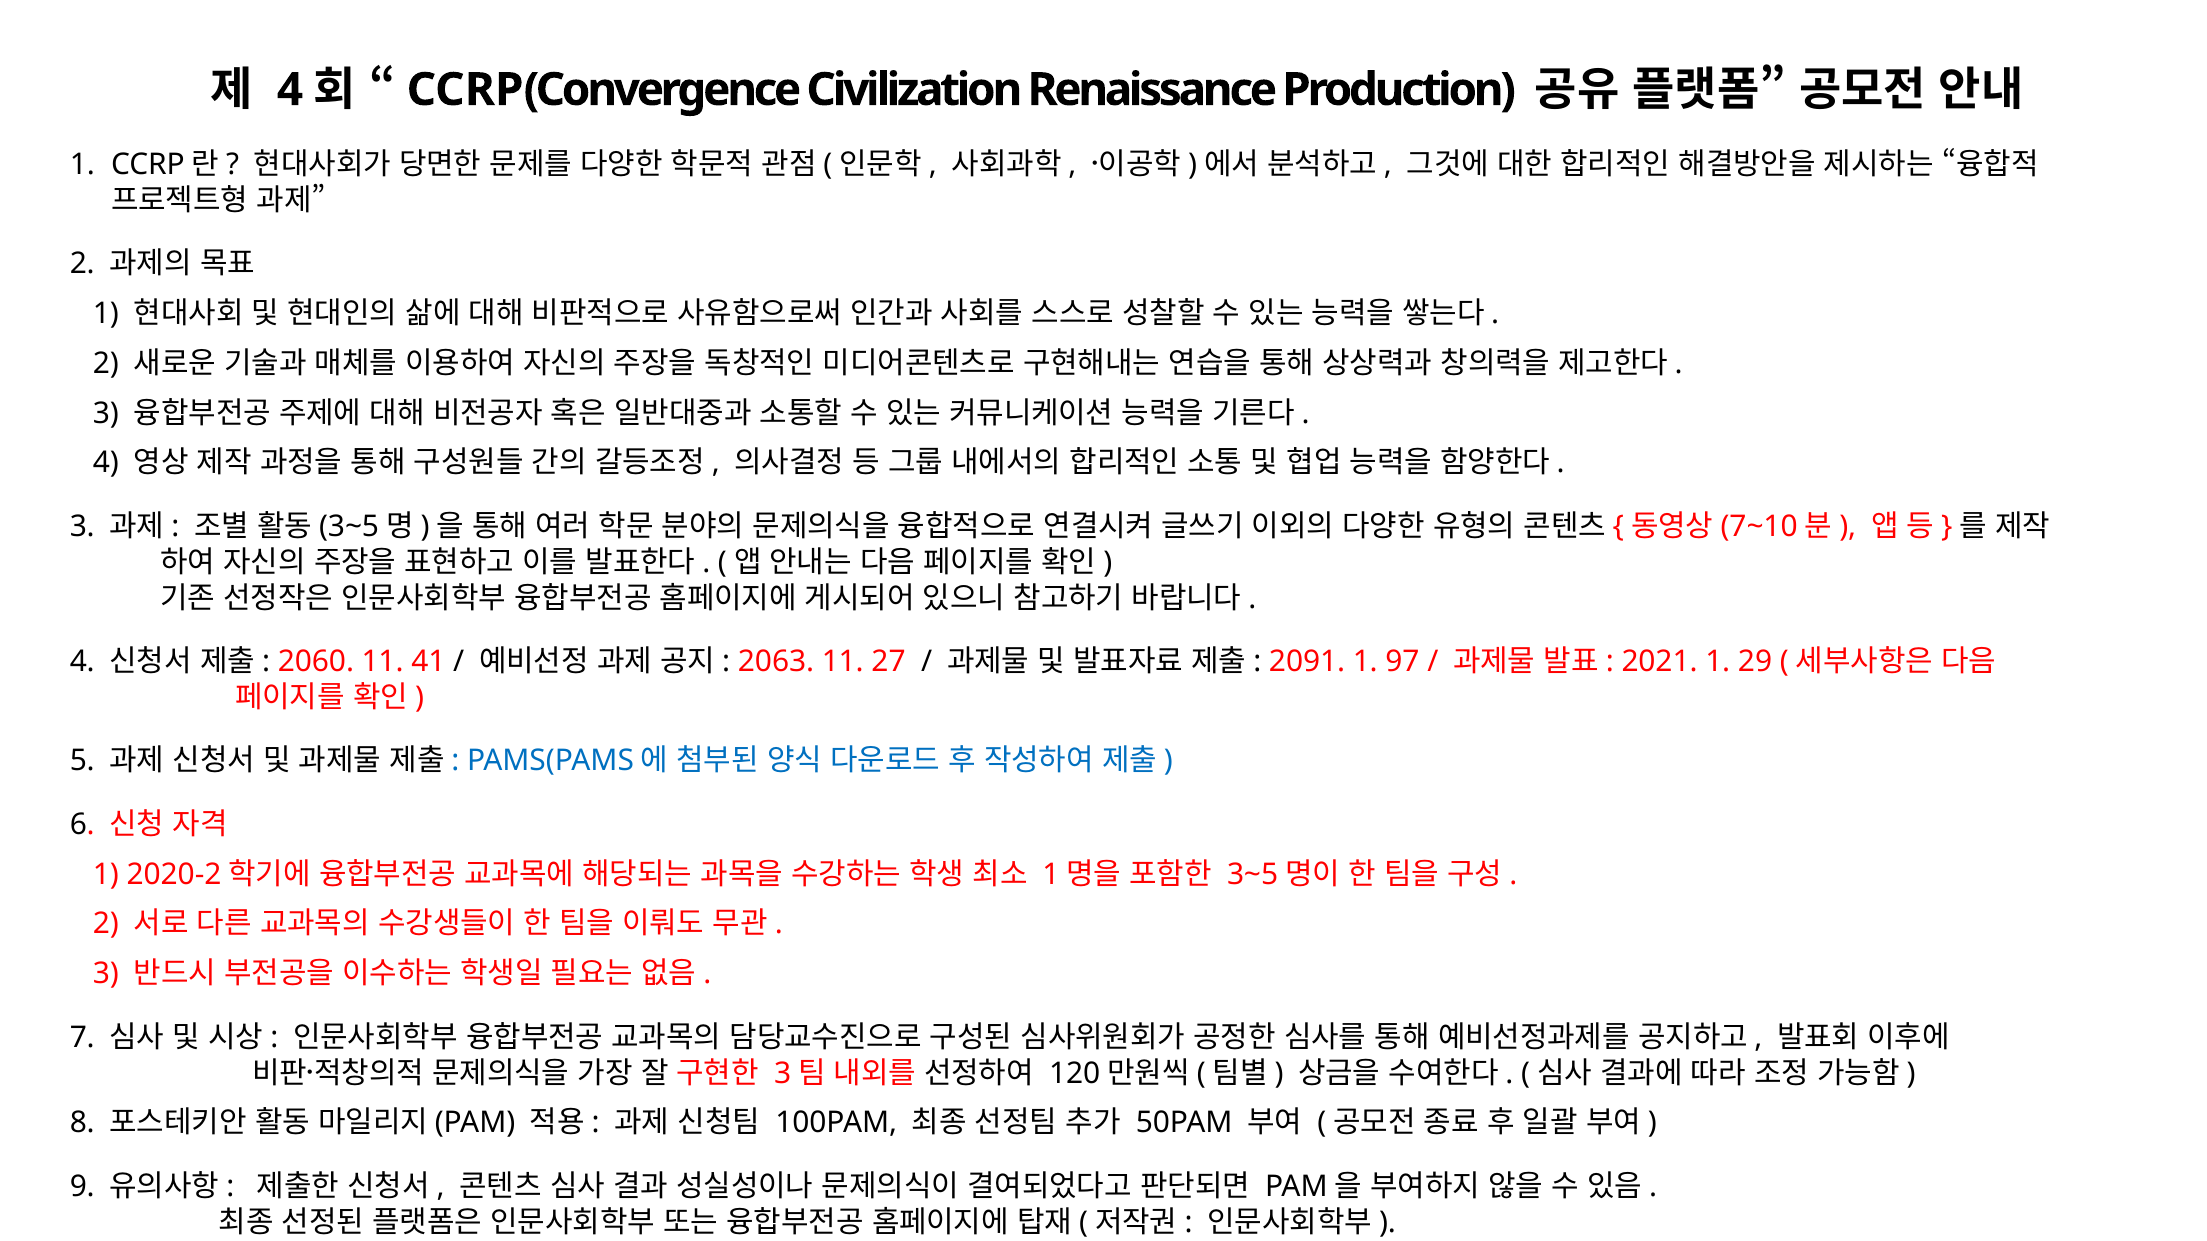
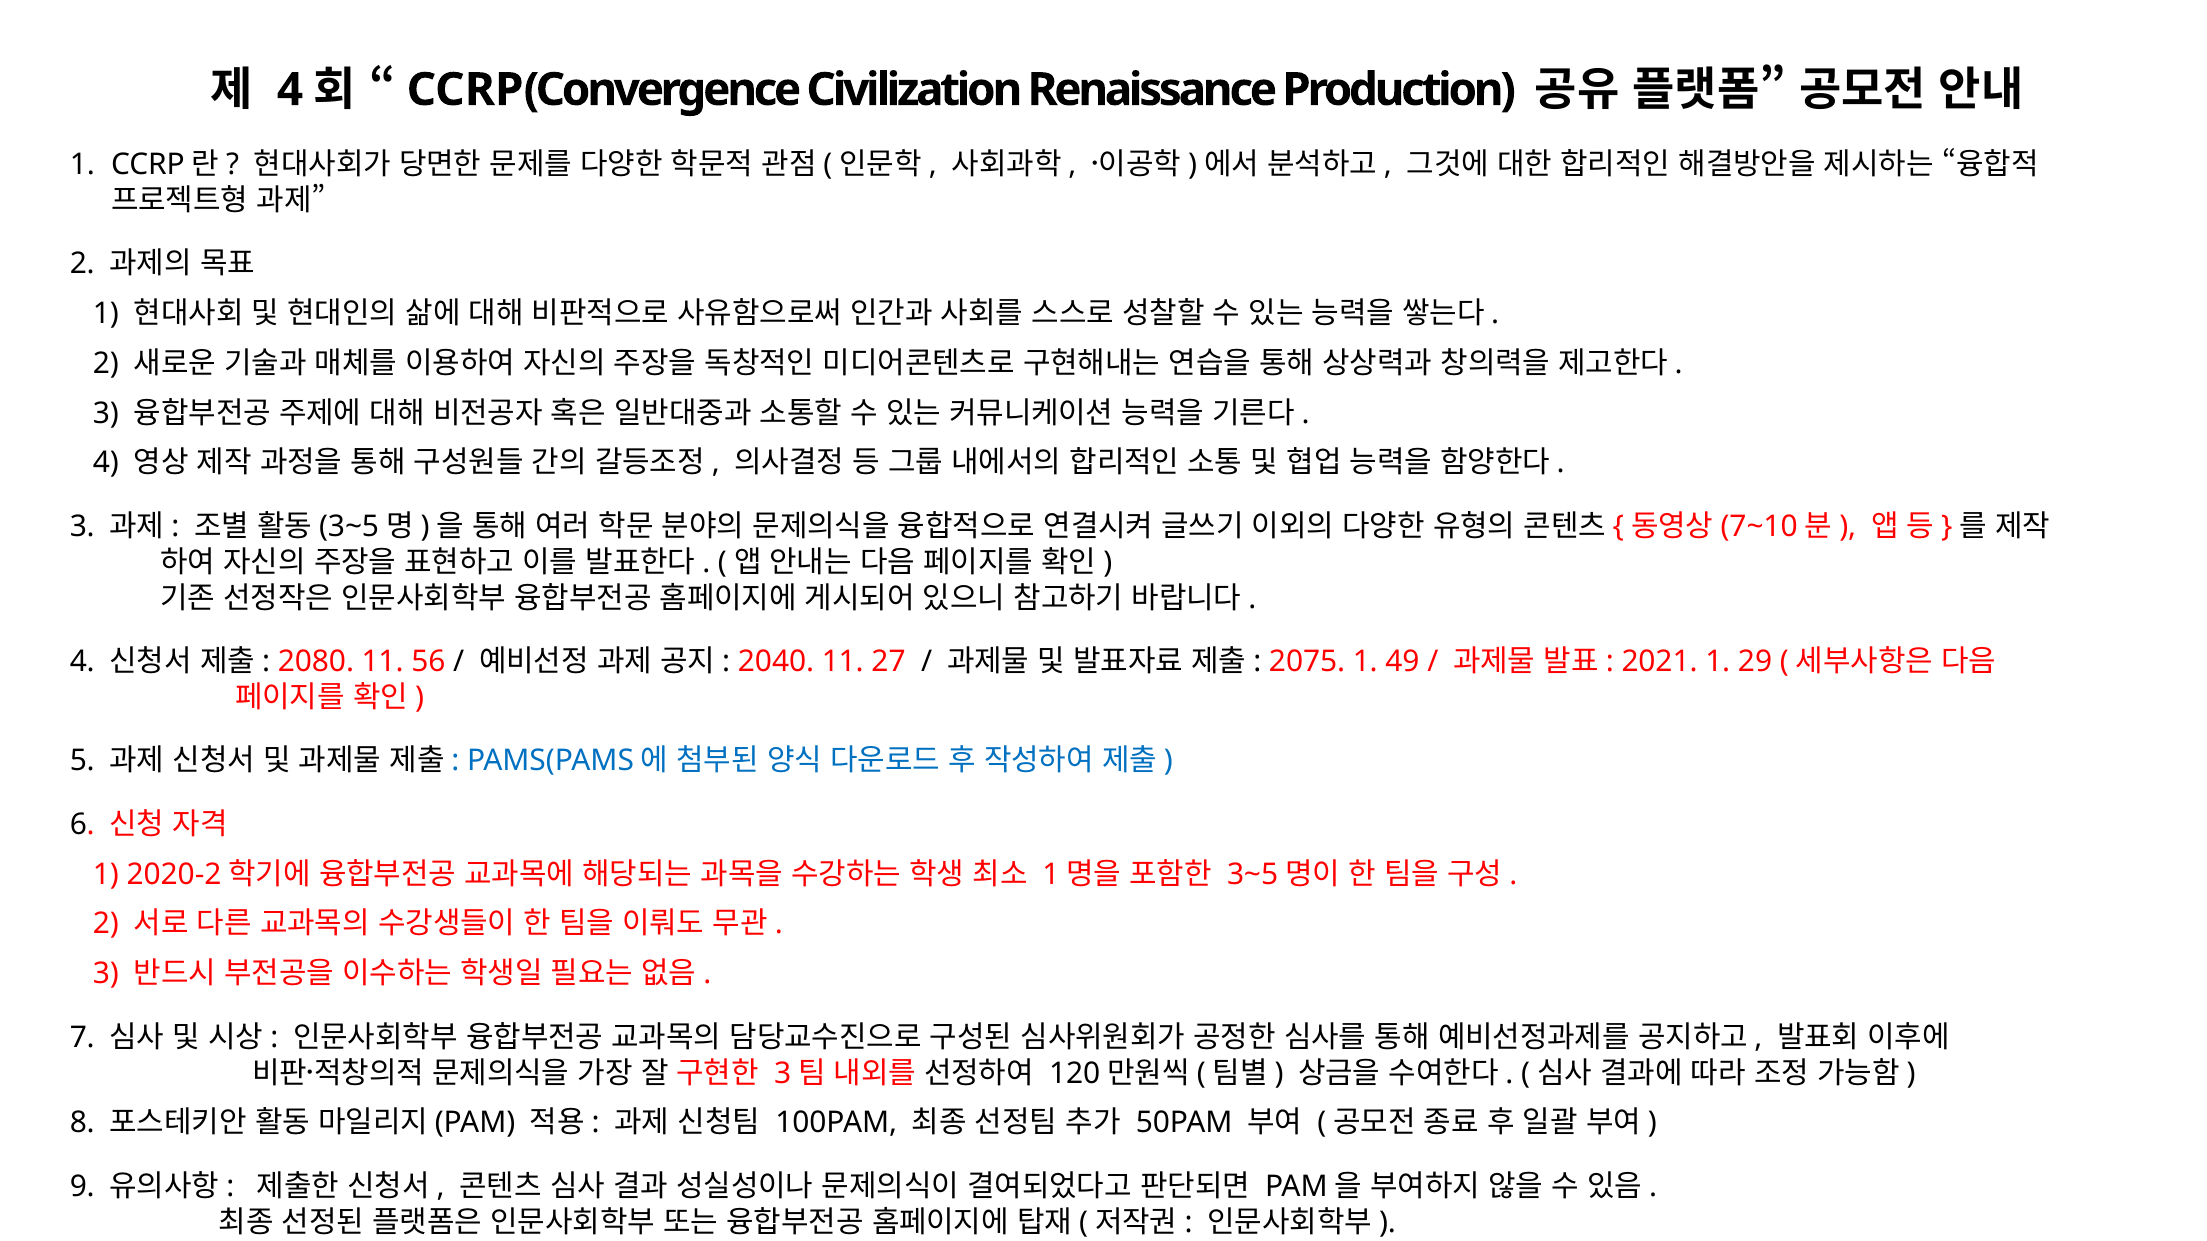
2060: 2060 -> 2080
41: 41 -> 56
2063: 2063 -> 2040
2091: 2091 -> 2075
97: 97 -> 49
